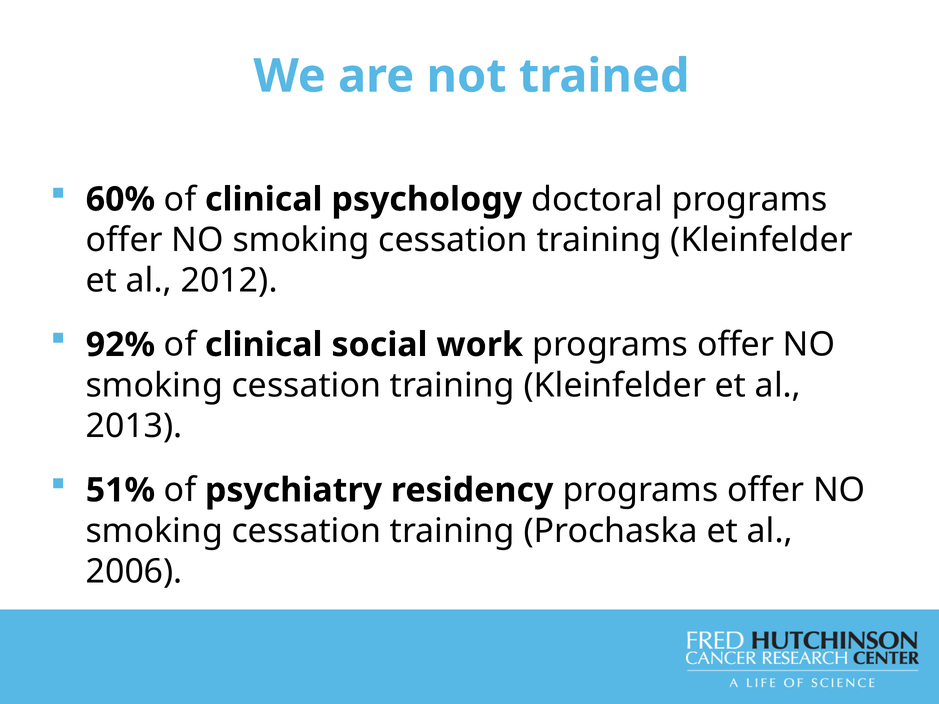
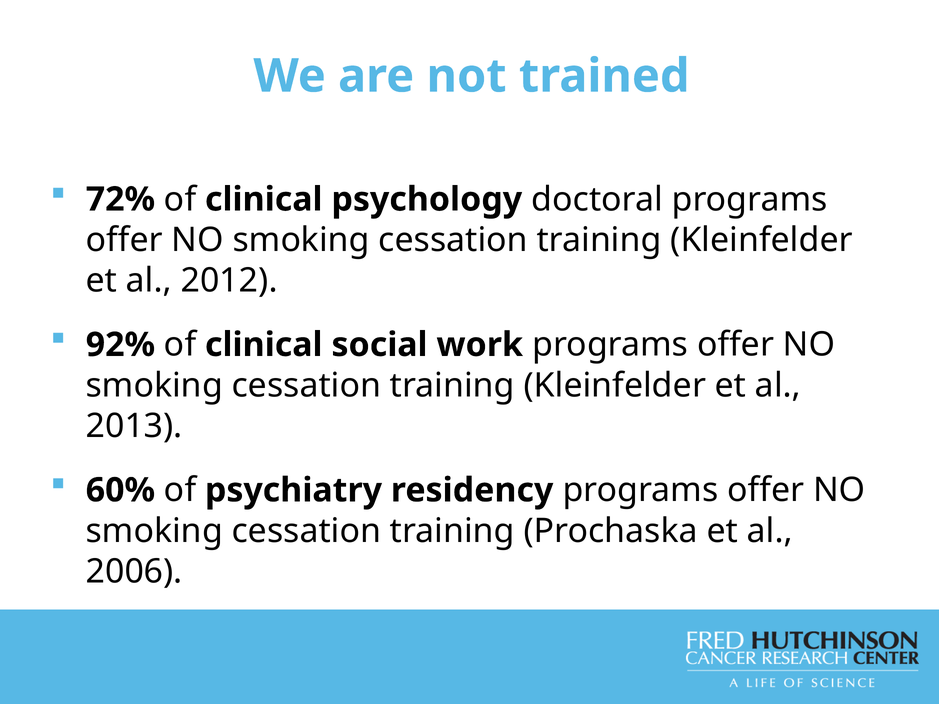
60%: 60% -> 72%
51%: 51% -> 60%
